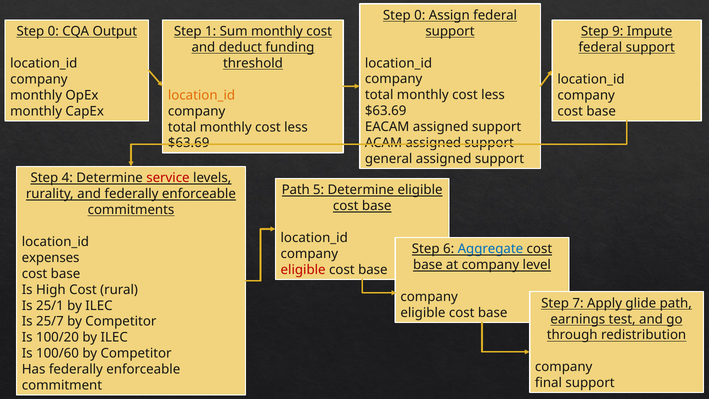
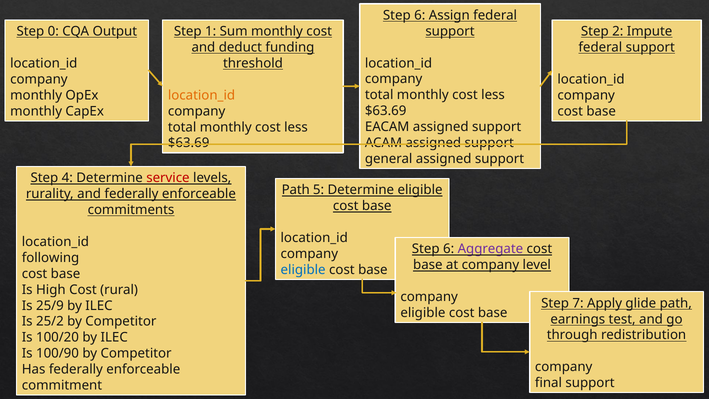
0 at (420, 15): 0 -> 6
9: 9 -> 2
Aggregate colour: blue -> purple
expenses: expenses -> following
eligible at (303, 270) colour: red -> blue
25/1: 25/1 -> 25/9
25/7: 25/7 -> 25/2
100/60: 100/60 -> 100/90
